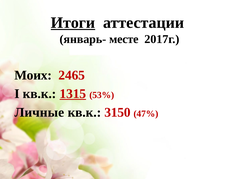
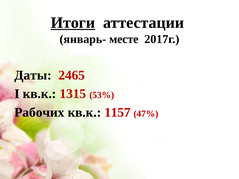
Моих: Моих -> Даты
1315 underline: present -> none
Личные: Личные -> Рабочих
3150: 3150 -> 1157
